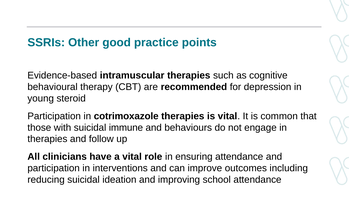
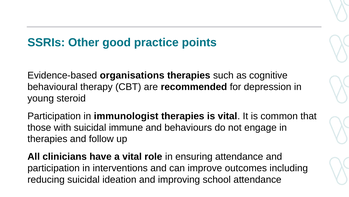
intramuscular: intramuscular -> organisations
cotrimoxazole: cotrimoxazole -> immunologist
